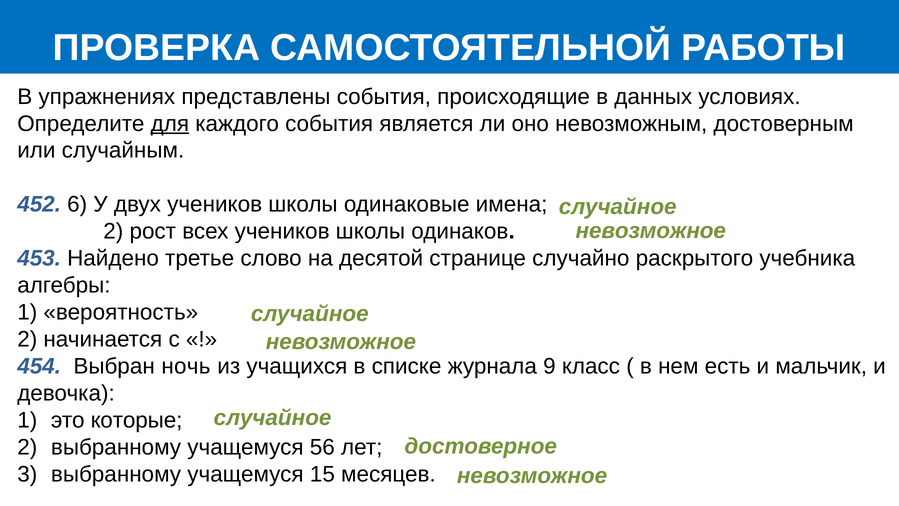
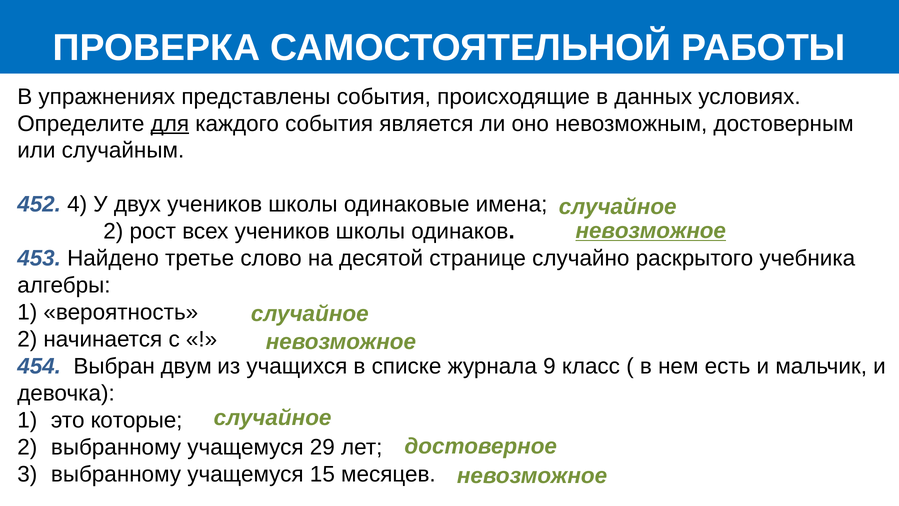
6: 6 -> 4
невозможное at (651, 231) underline: none -> present
ночь: ночь -> двум
56: 56 -> 29
